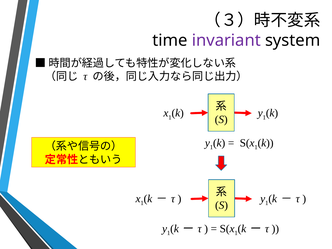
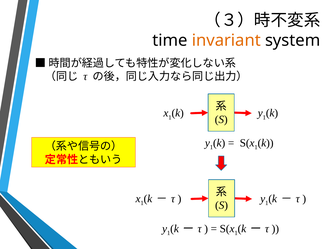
invariant colour: purple -> orange
